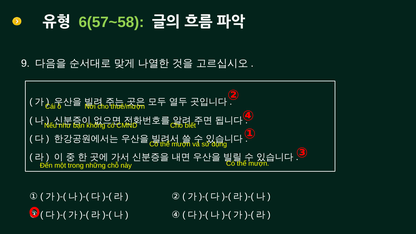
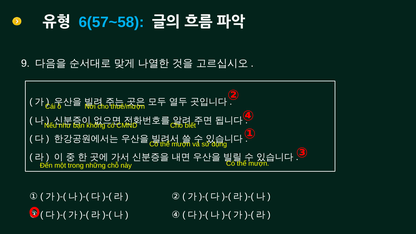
6(57~58 colour: light green -> light blue
